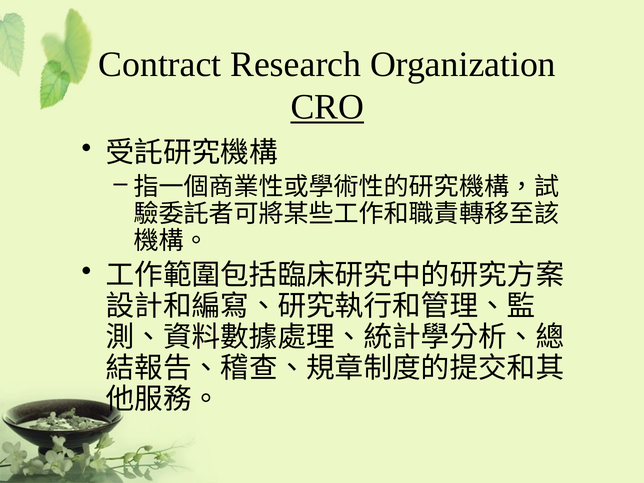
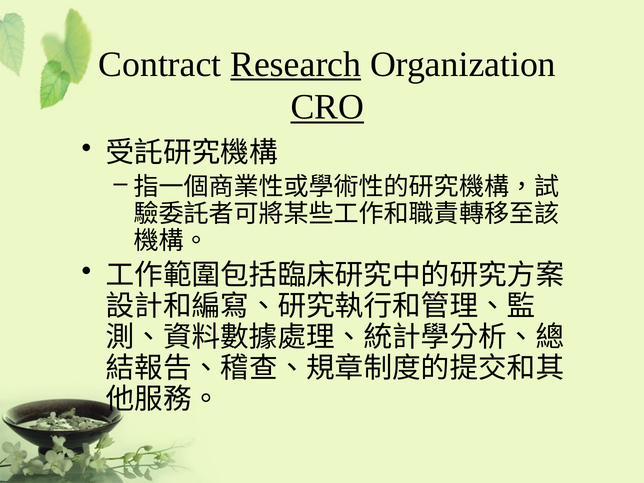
Research underline: none -> present
